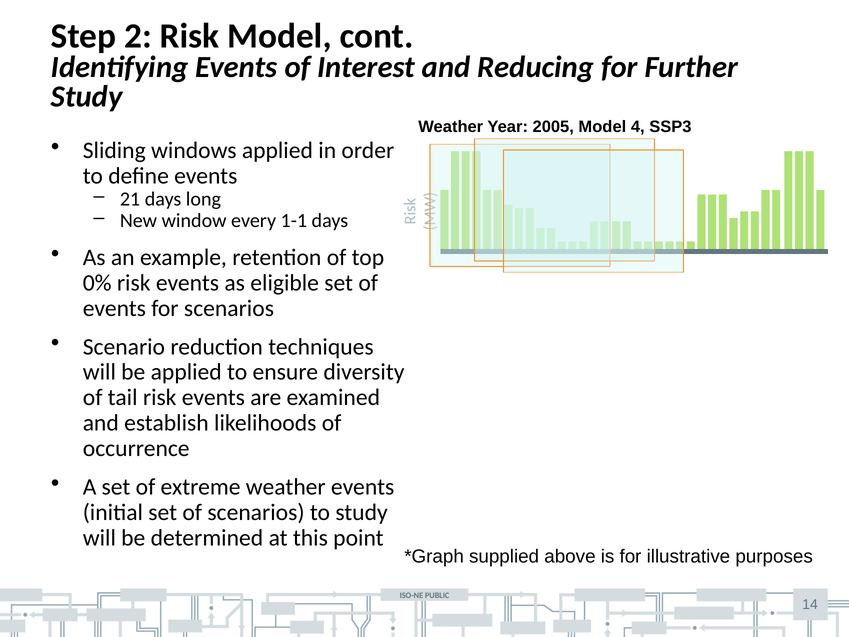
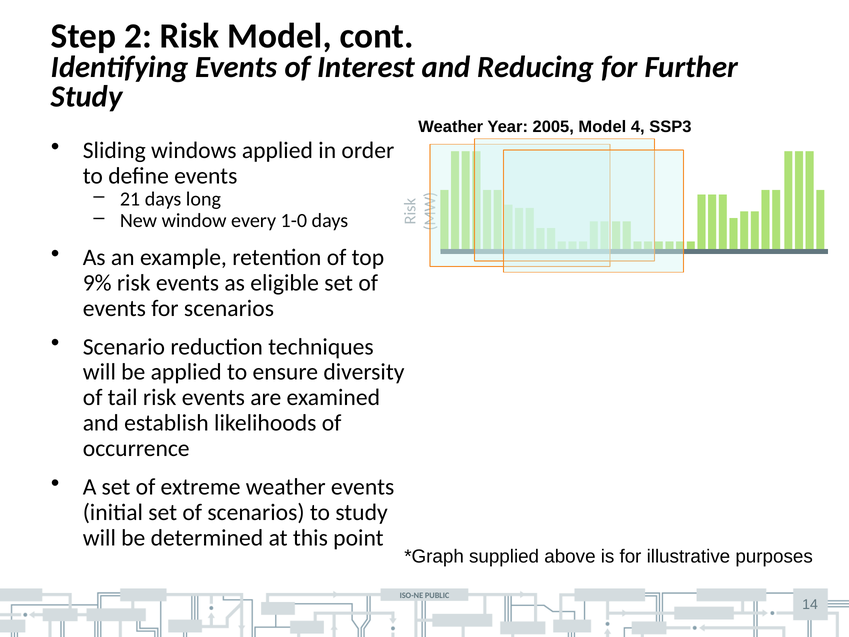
1-1: 1-1 -> 1-0
0%: 0% -> 9%
